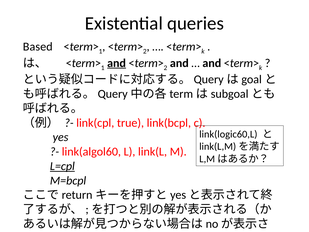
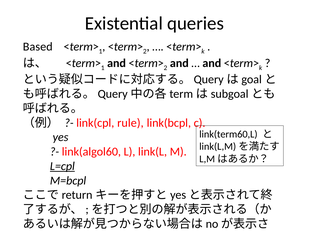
and at (117, 63) underline: present -> none
true: true -> rule
link(logic60,L: link(logic60,L -> link(term60,L
